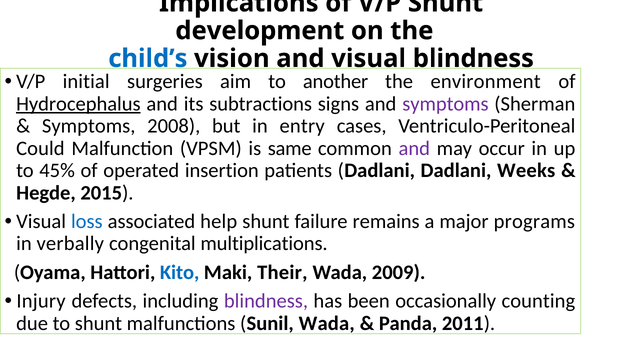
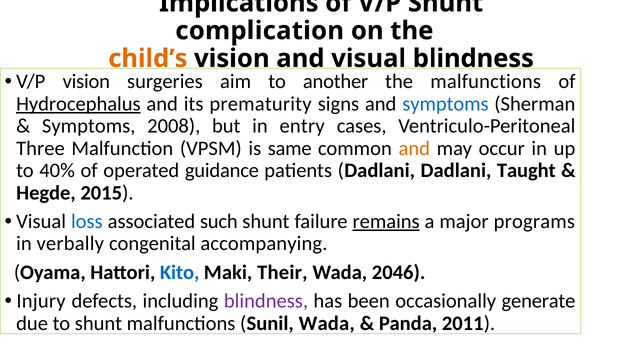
development: development -> complication
child’s colour: blue -> orange
V/P initial: initial -> vision
the environment: environment -> malfunctions
subtractions: subtractions -> prematurity
symptoms at (445, 104) colour: purple -> blue
Could: Could -> Three
and at (414, 148) colour: purple -> orange
45%: 45% -> 40%
insertion: insertion -> guidance
Weeks: Weeks -> Taught
help: help -> such
remains underline: none -> present
multiplications: multiplications -> accompanying
2009: 2009 -> 2046
counting: counting -> generate
